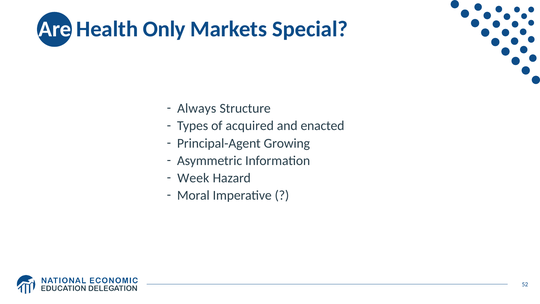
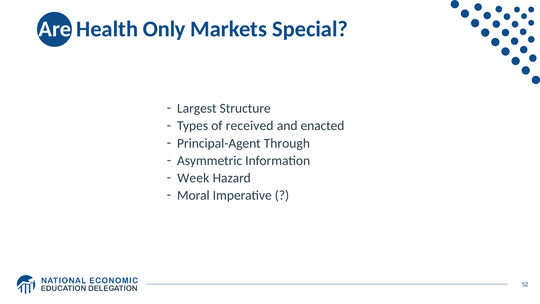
Always: Always -> Largest
acquired: acquired -> received
Growing: Growing -> Through
